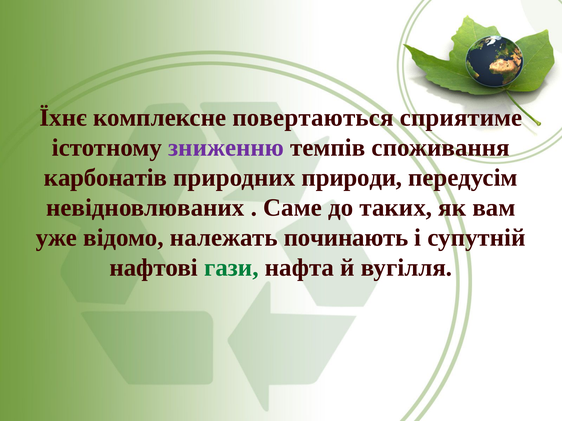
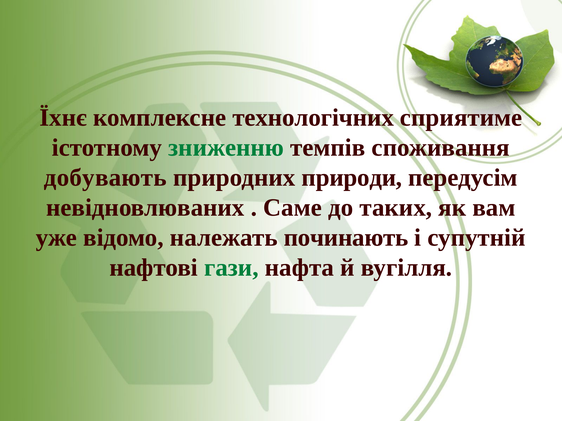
повертаються: повертаються -> технологічних
зниженню colour: purple -> green
карбонатів: карбонатів -> добувають
